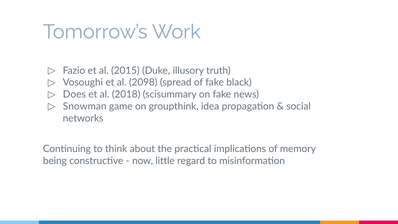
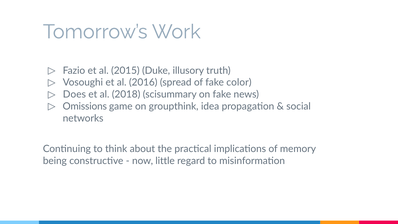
2098: 2098 -> 2016
black: black -> color
Snowman: Snowman -> Omissions
